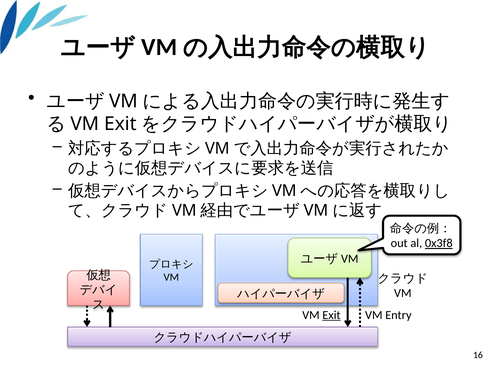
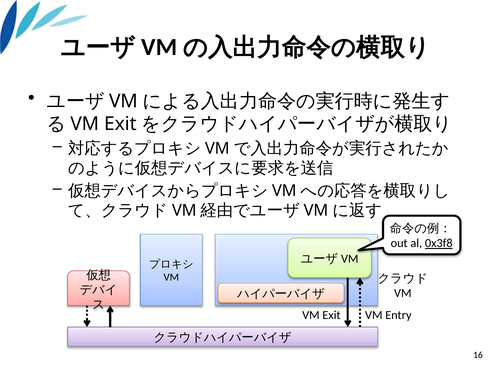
Exit at (331, 315) underline: present -> none
